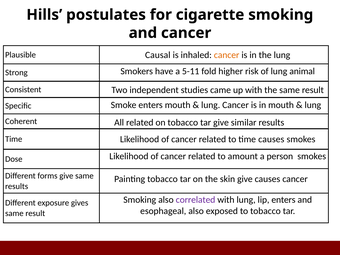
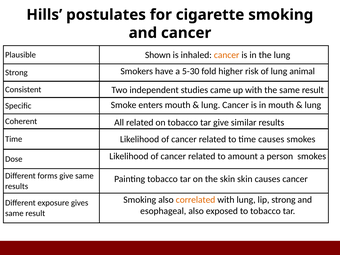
Causal: Causal -> Shown
5-11: 5-11 -> 5-30
skin give: give -> skin
correlated colour: purple -> orange
lip enters: enters -> strong
